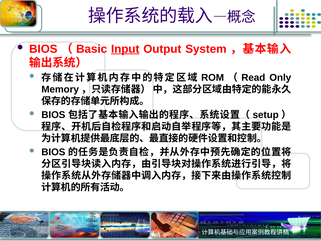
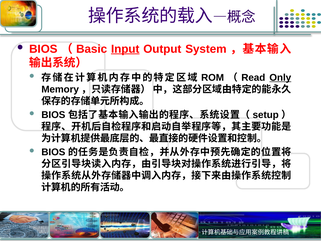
Only underline: none -> present
